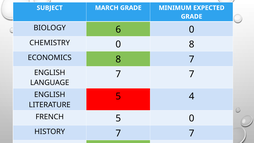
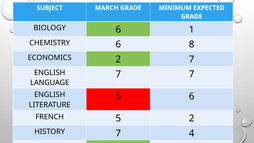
6 0: 0 -> 1
CHEMISTRY 0: 0 -> 6
ECONOMICS 8: 8 -> 2
5 4: 4 -> 6
5 0: 0 -> 2
HISTORY 7 7: 7 -> 4
